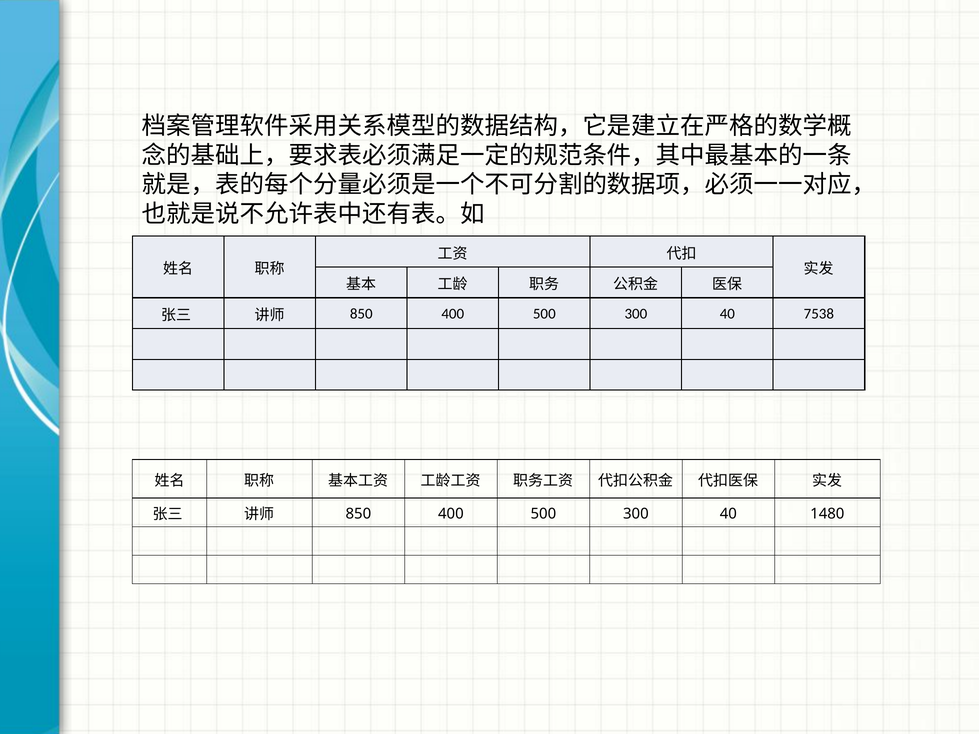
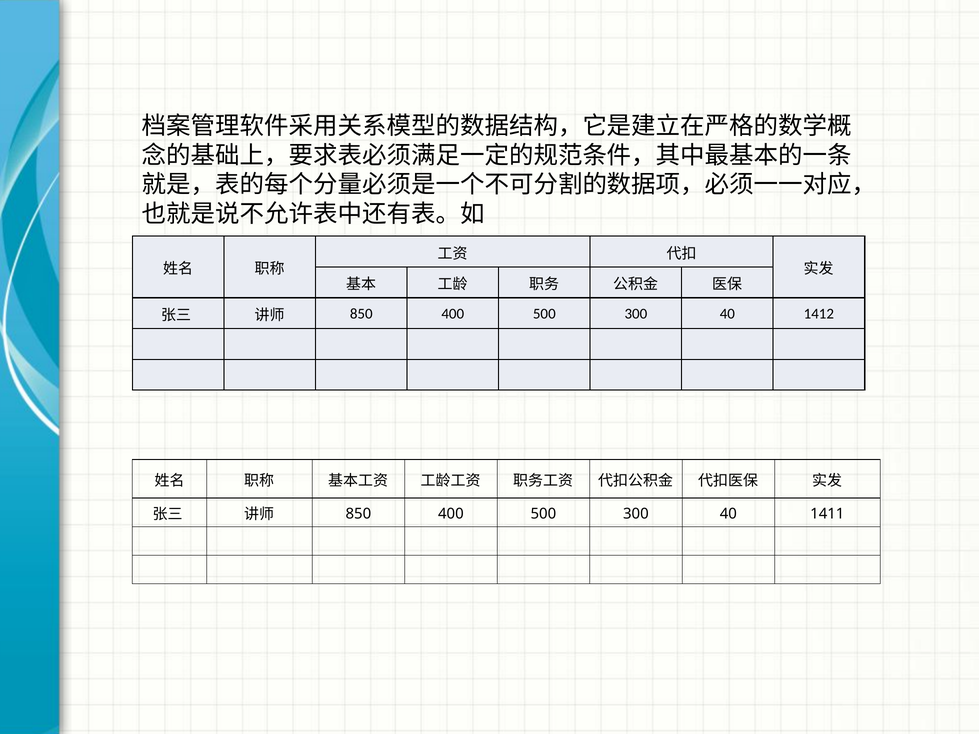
7538: 7538 -> 1412
1480: 1480 -> 1411
